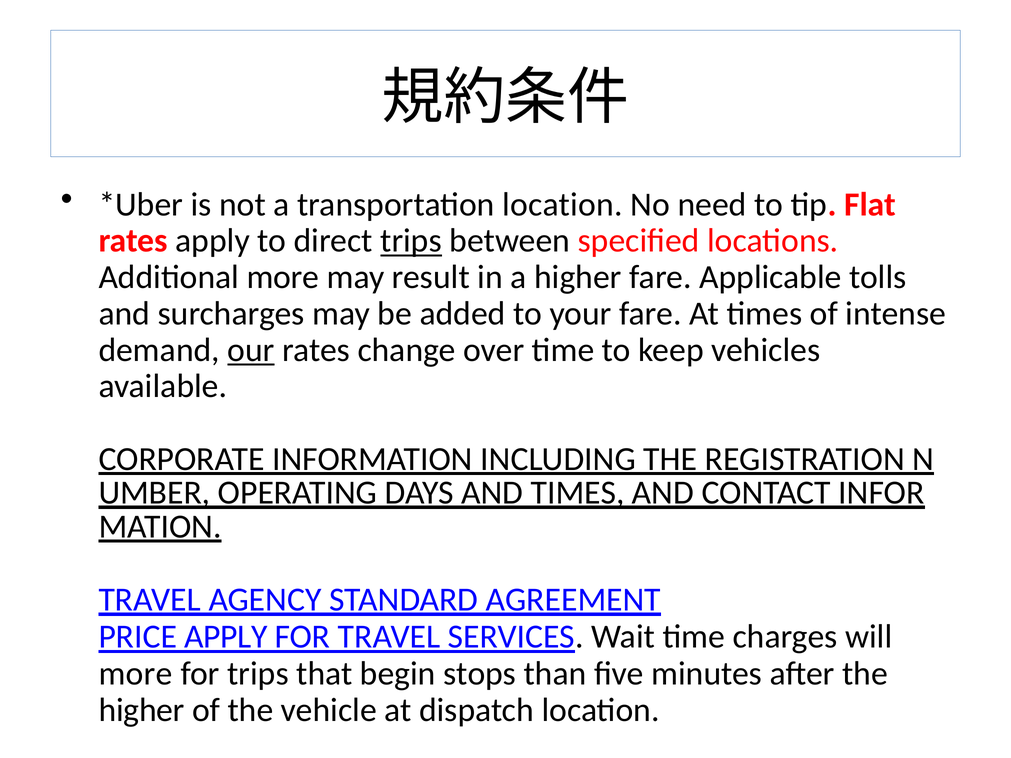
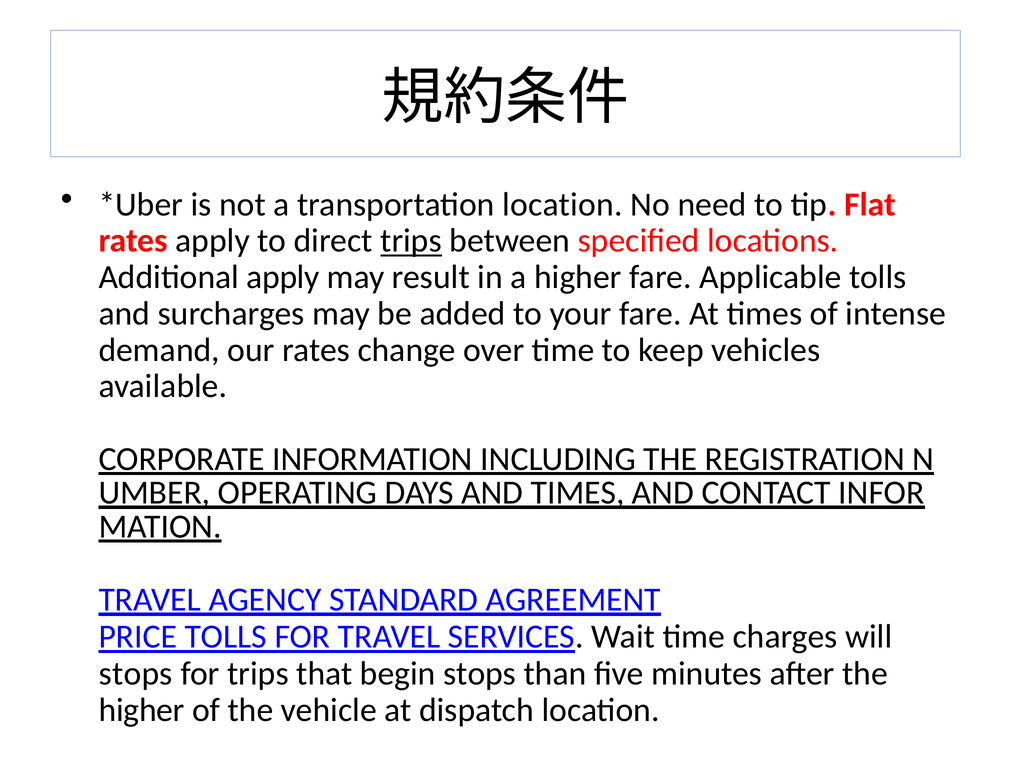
Additional more: more -> apply
our underline: present -> none
PRICE APPLY: APPLY -> TOLLS
more at (136, 674): more -> stops
